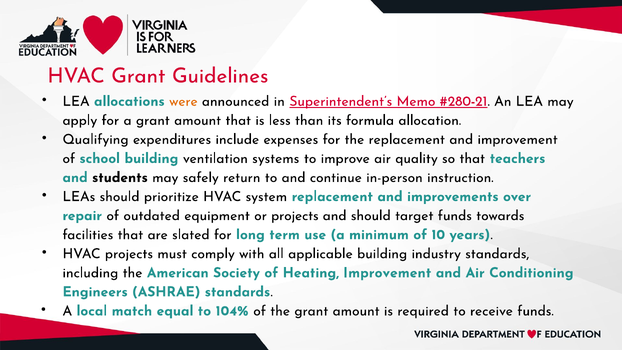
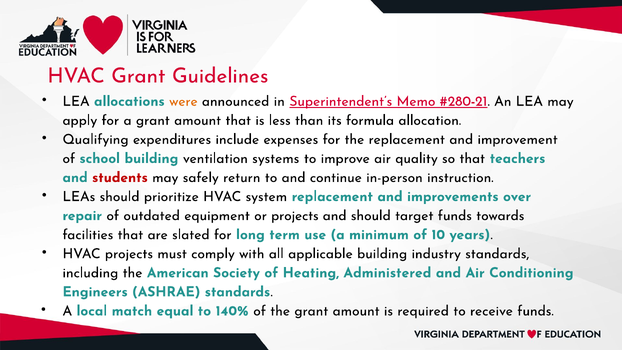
students colour: black -> red
Heating Improvement: Improvement -> Administered
104%: 104% -> 140%
